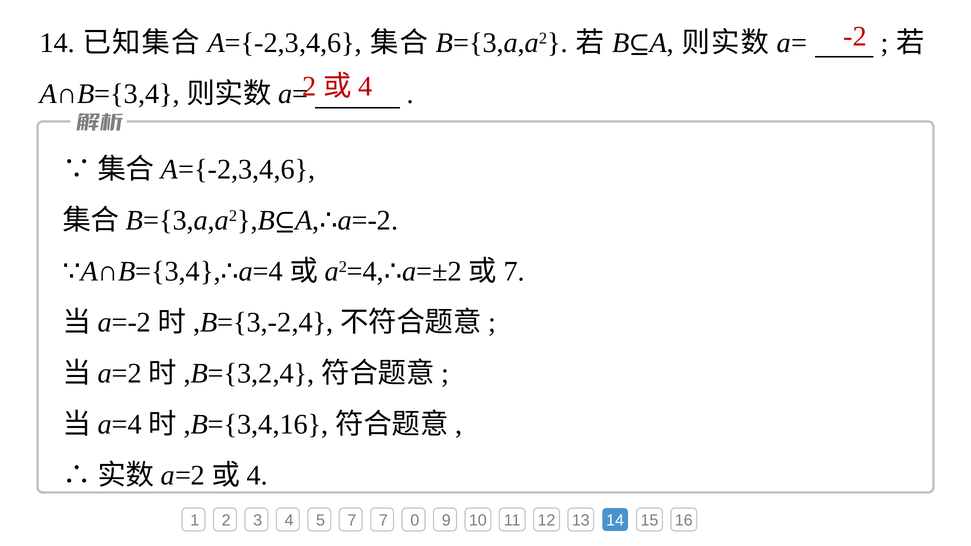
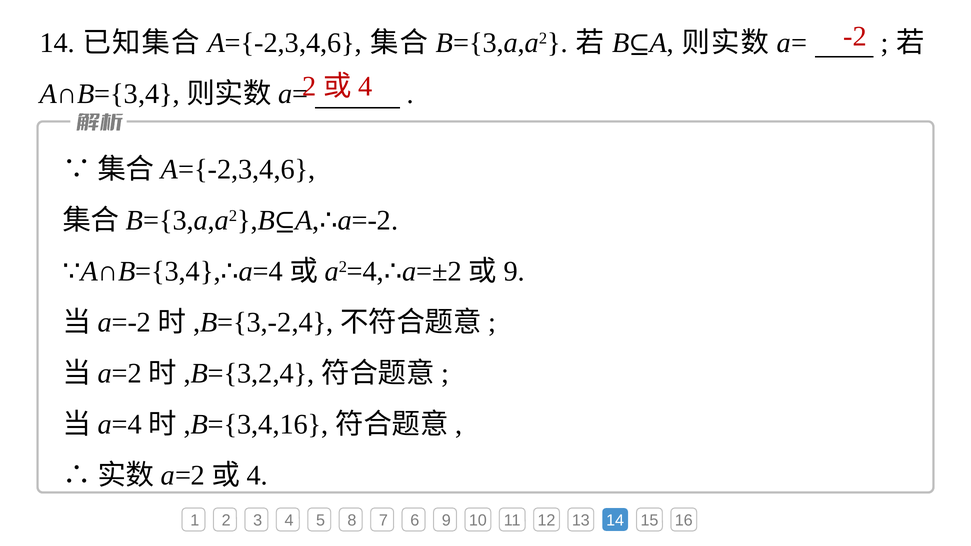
7 at (514, 272): 7 -> 9
5 7: 7 -> 8
0: 0 -> 6
